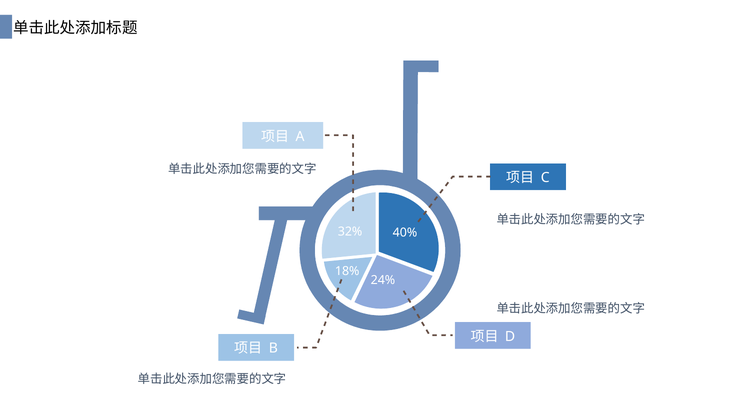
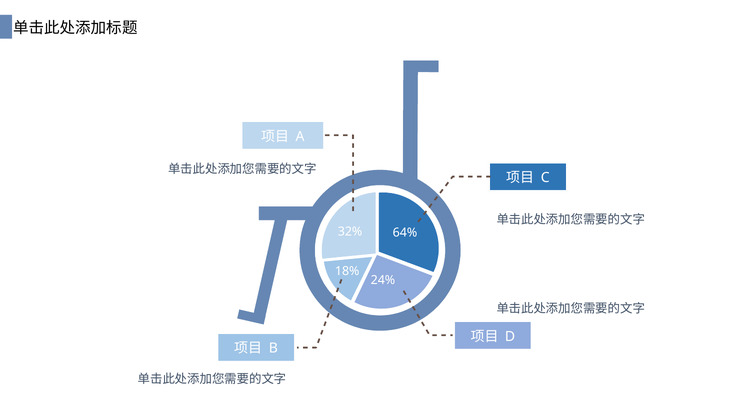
40%: 40% -> 64%
